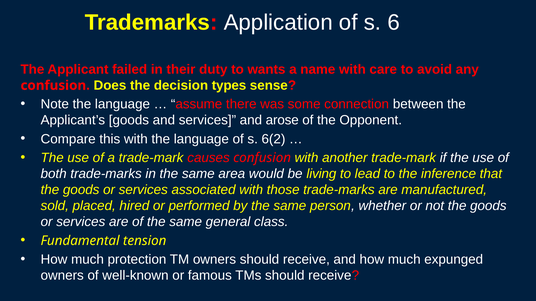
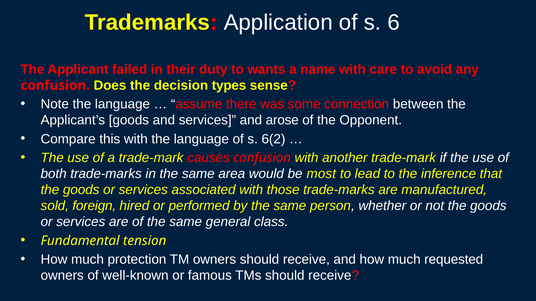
living: living -> most
placed: placed -> foreign
expunged: expunged -> requested
